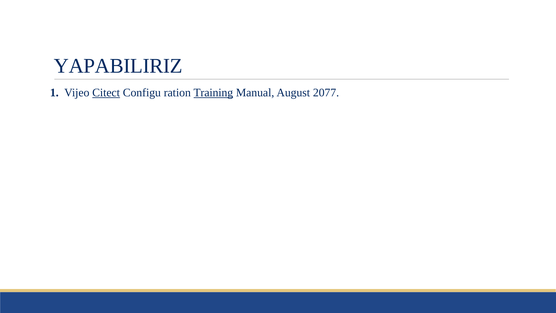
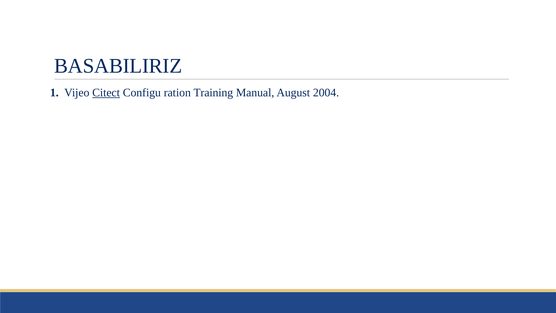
YAPABILIRIZ: YAPABILIRIZ -> BASABILIRIZ
Training underline: present -> none
2077: 2077 -> 2004
